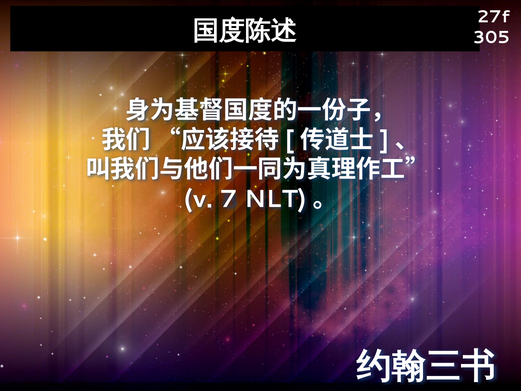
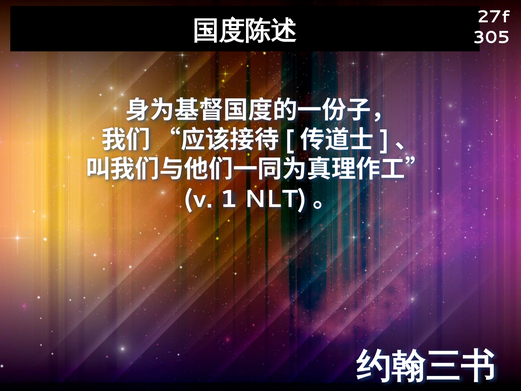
7: 7 -> 1
